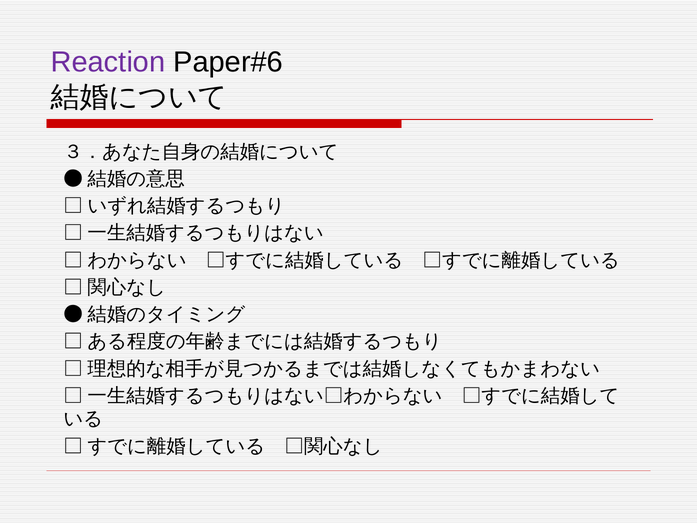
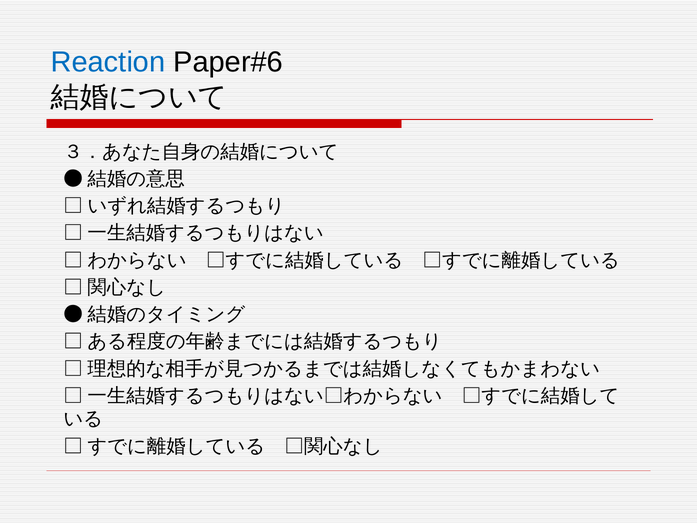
Reaction colour: purple -> blue
